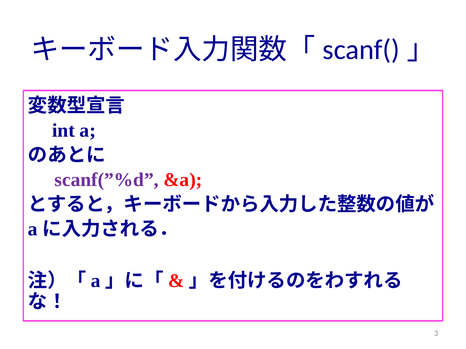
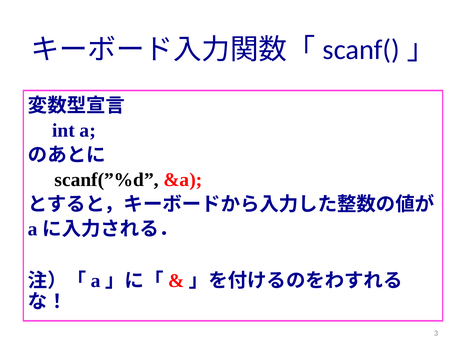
scanf(”%d colour: purple -> black
